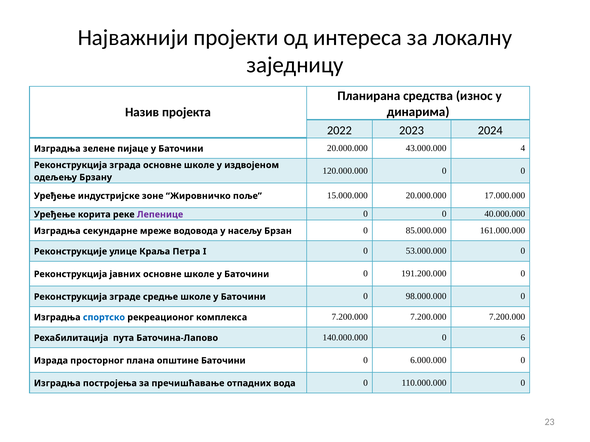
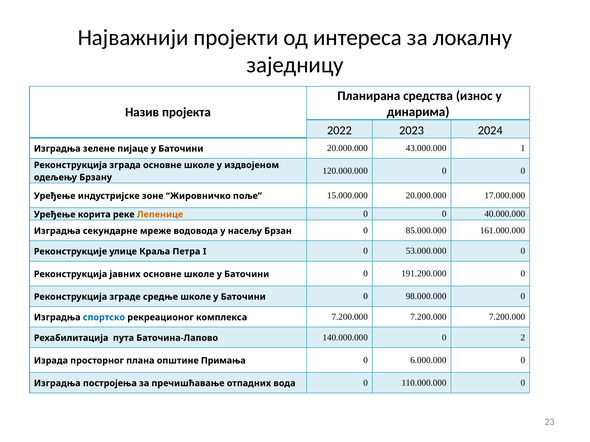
4: 4 -> 1
Лепенице colour: purple -> orange
6: 6 -> 2
општине Баточини: Баточини -> Примања
